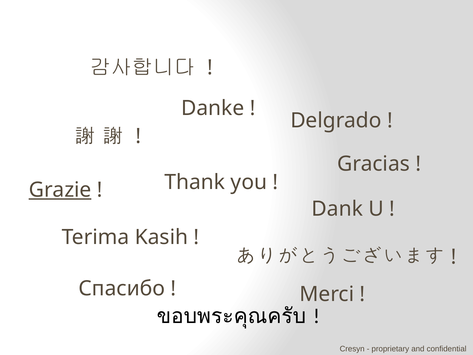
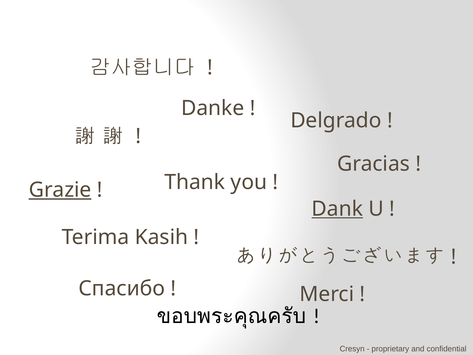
Dank underline: none -> present
